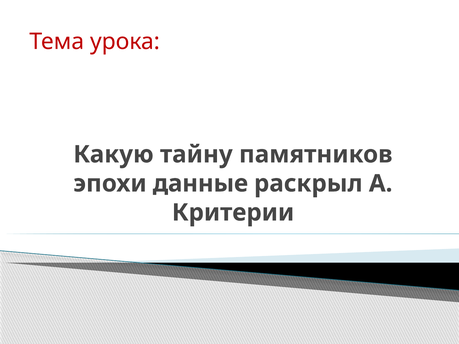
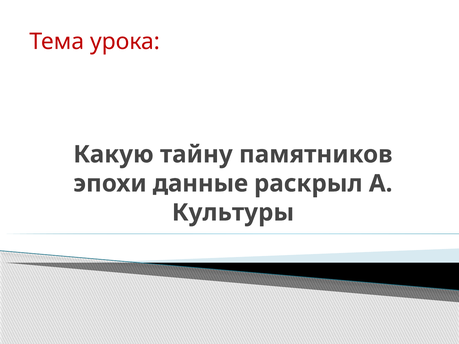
Критерии: Критерии -> Культуры
